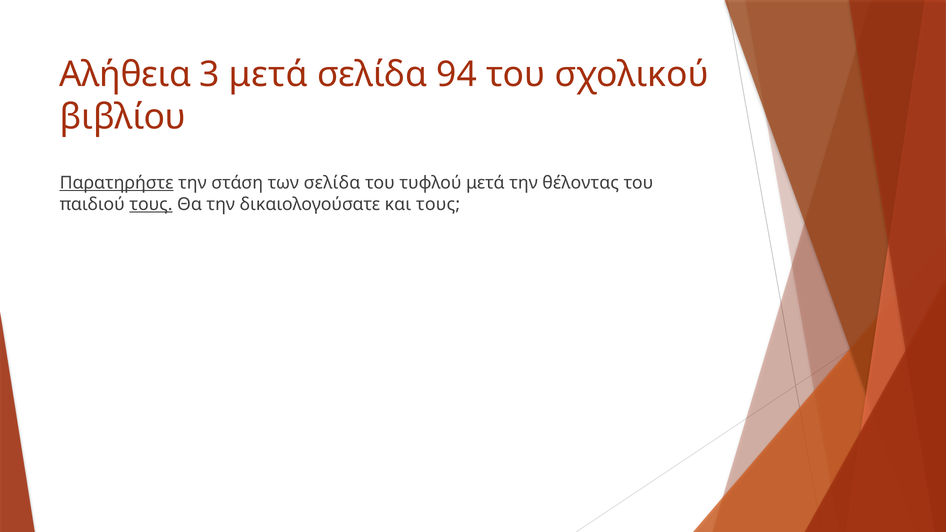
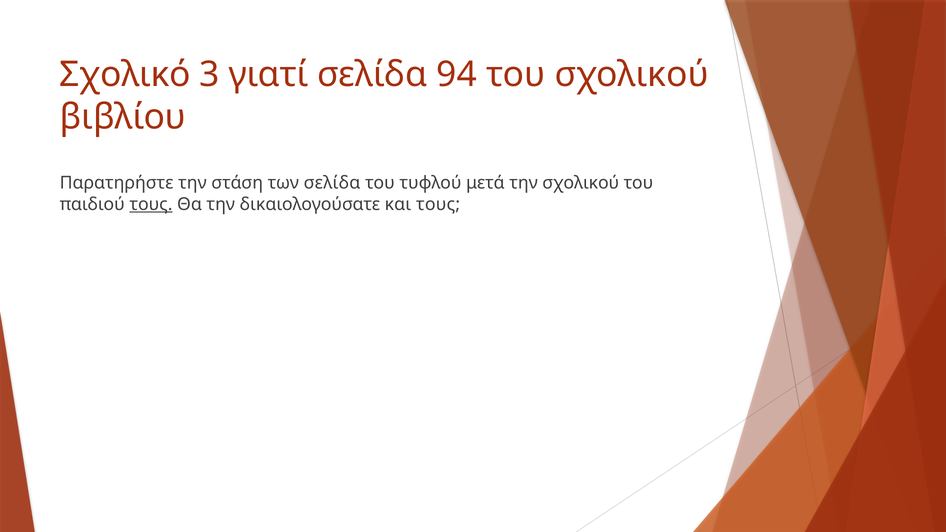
Αλήθεια: Αλήθεια -> Σχολικό
3 μετά: μετά -> γιατί
Παρατηρήστε underline: present -> none
την θέλοντας: θέλοντας -> σχολικού
